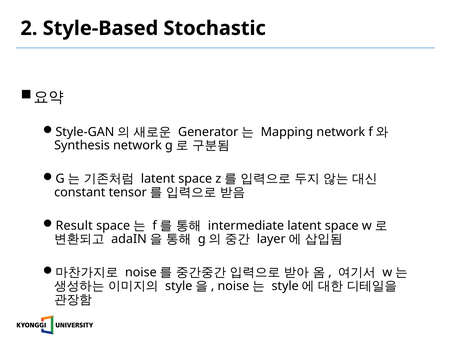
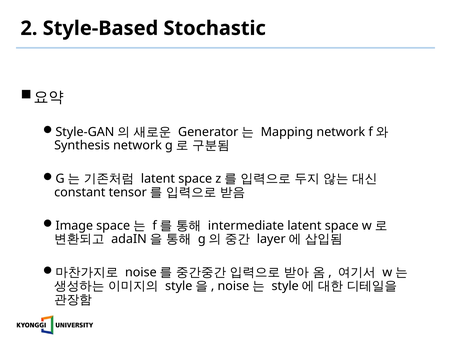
Result: Result -> Image
